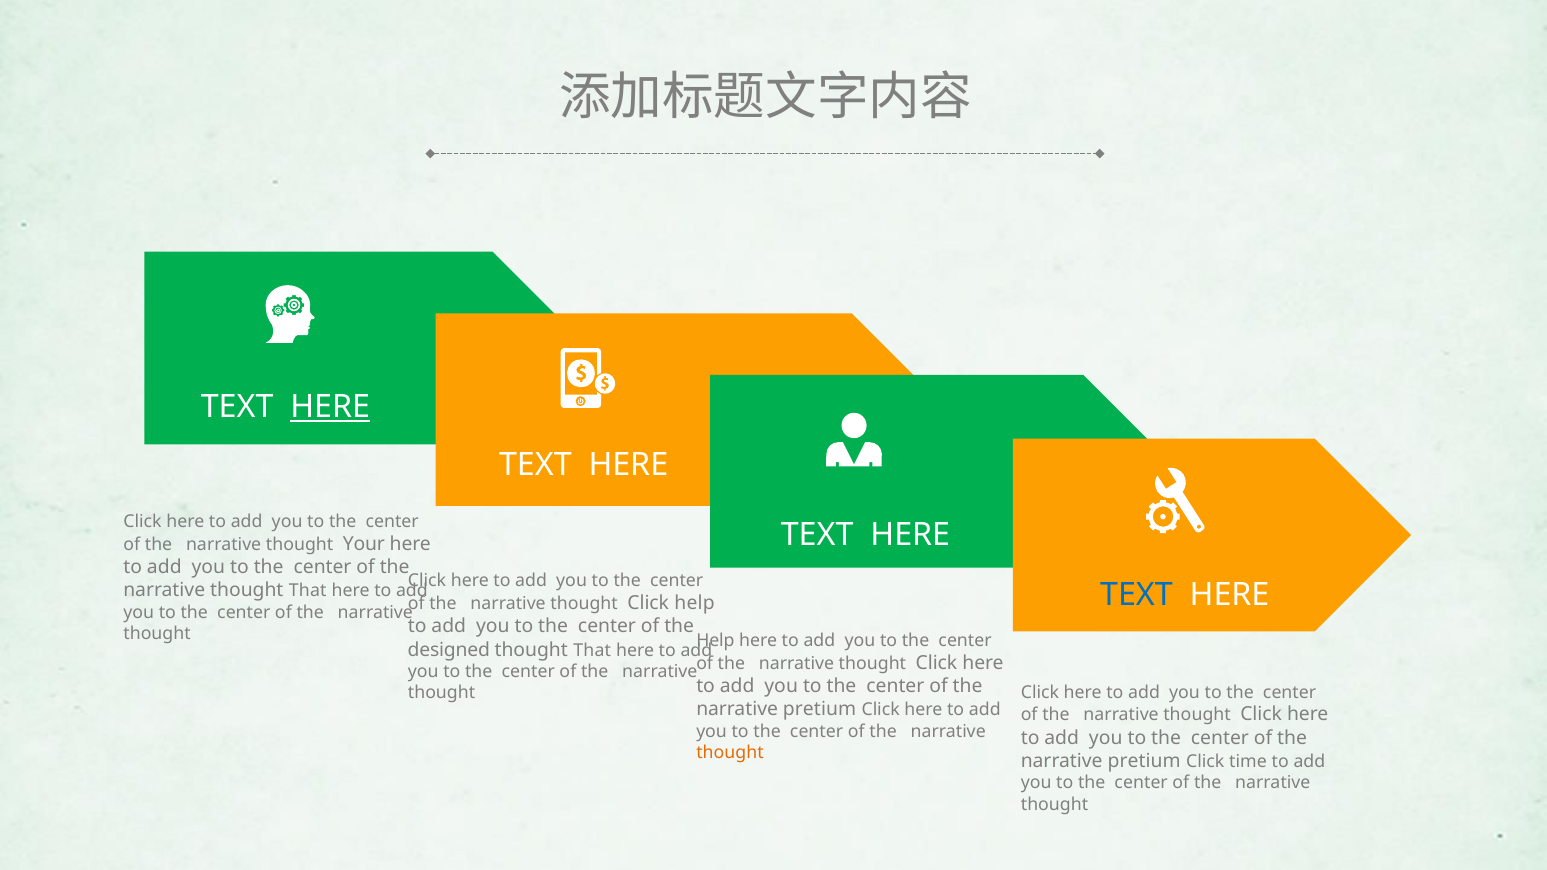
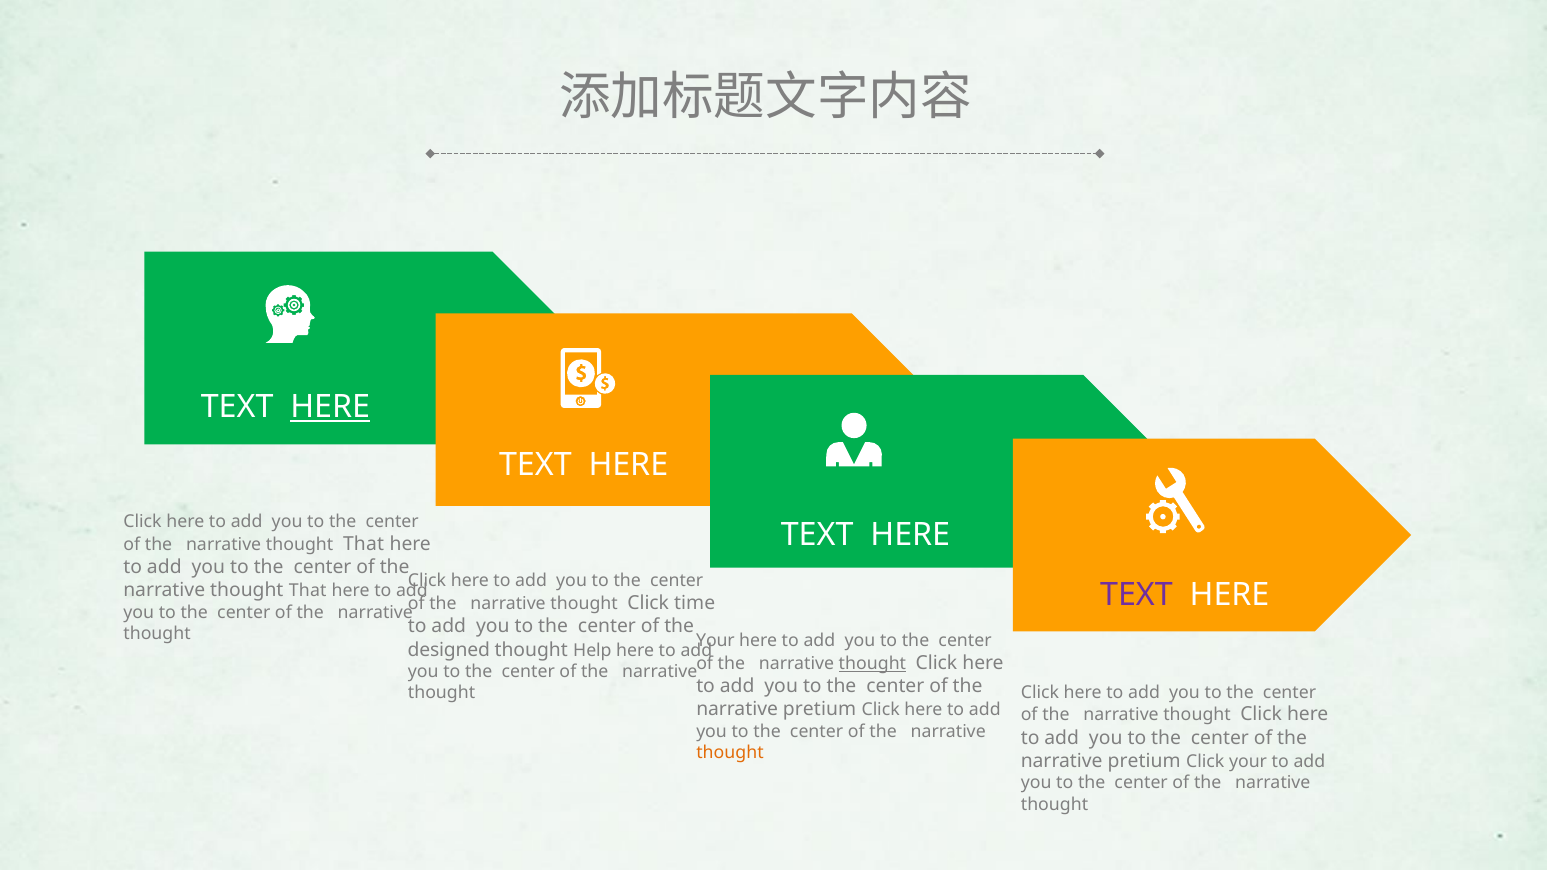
Your at (364, 544): Your -> That
TEXT at (1136, 595) colour: blue -> purple
Click help: help -> time
Help at (715, 641): Help -> Your
That at (592, 650): That -> Help
thought at (872, 664) underline: none -> present
Click time: time -> your
